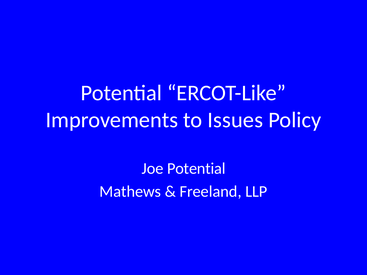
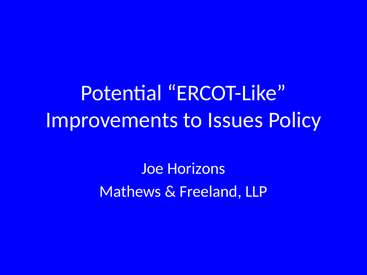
Joe Potential: Potential -> Horizons
